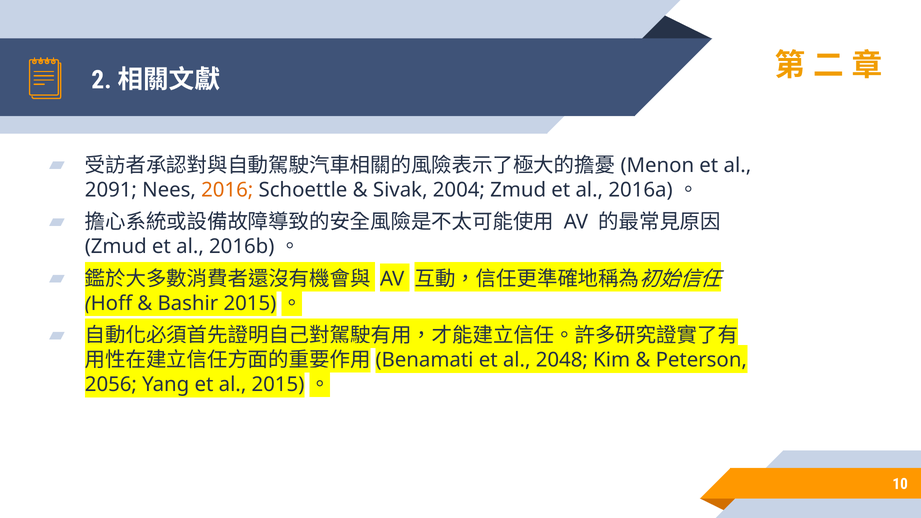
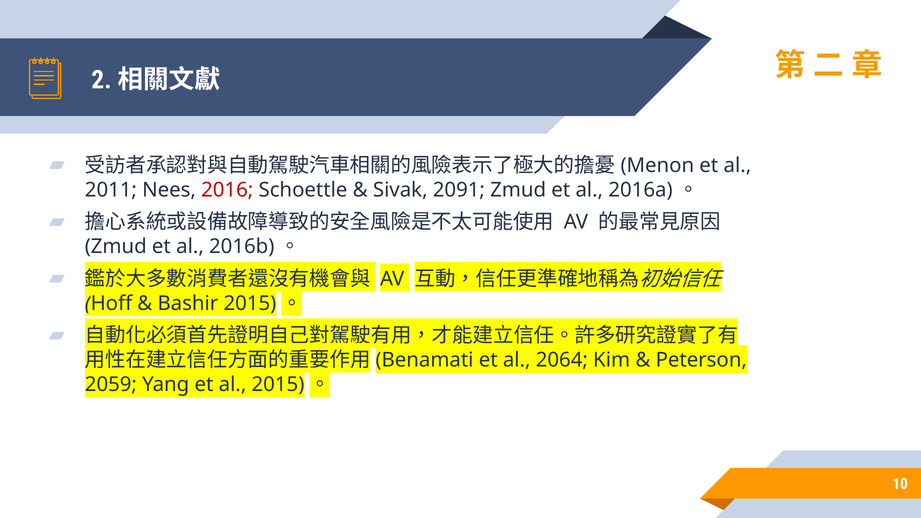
2091: 2091 -> 2011
2016 colour: orange -> red
2004: 2004 -> 2091
2048: 2048 -> 2064
2056: 2056 -> 2059
